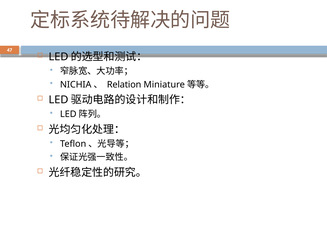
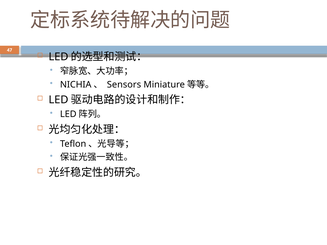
Relation: Relation -> Sensors
